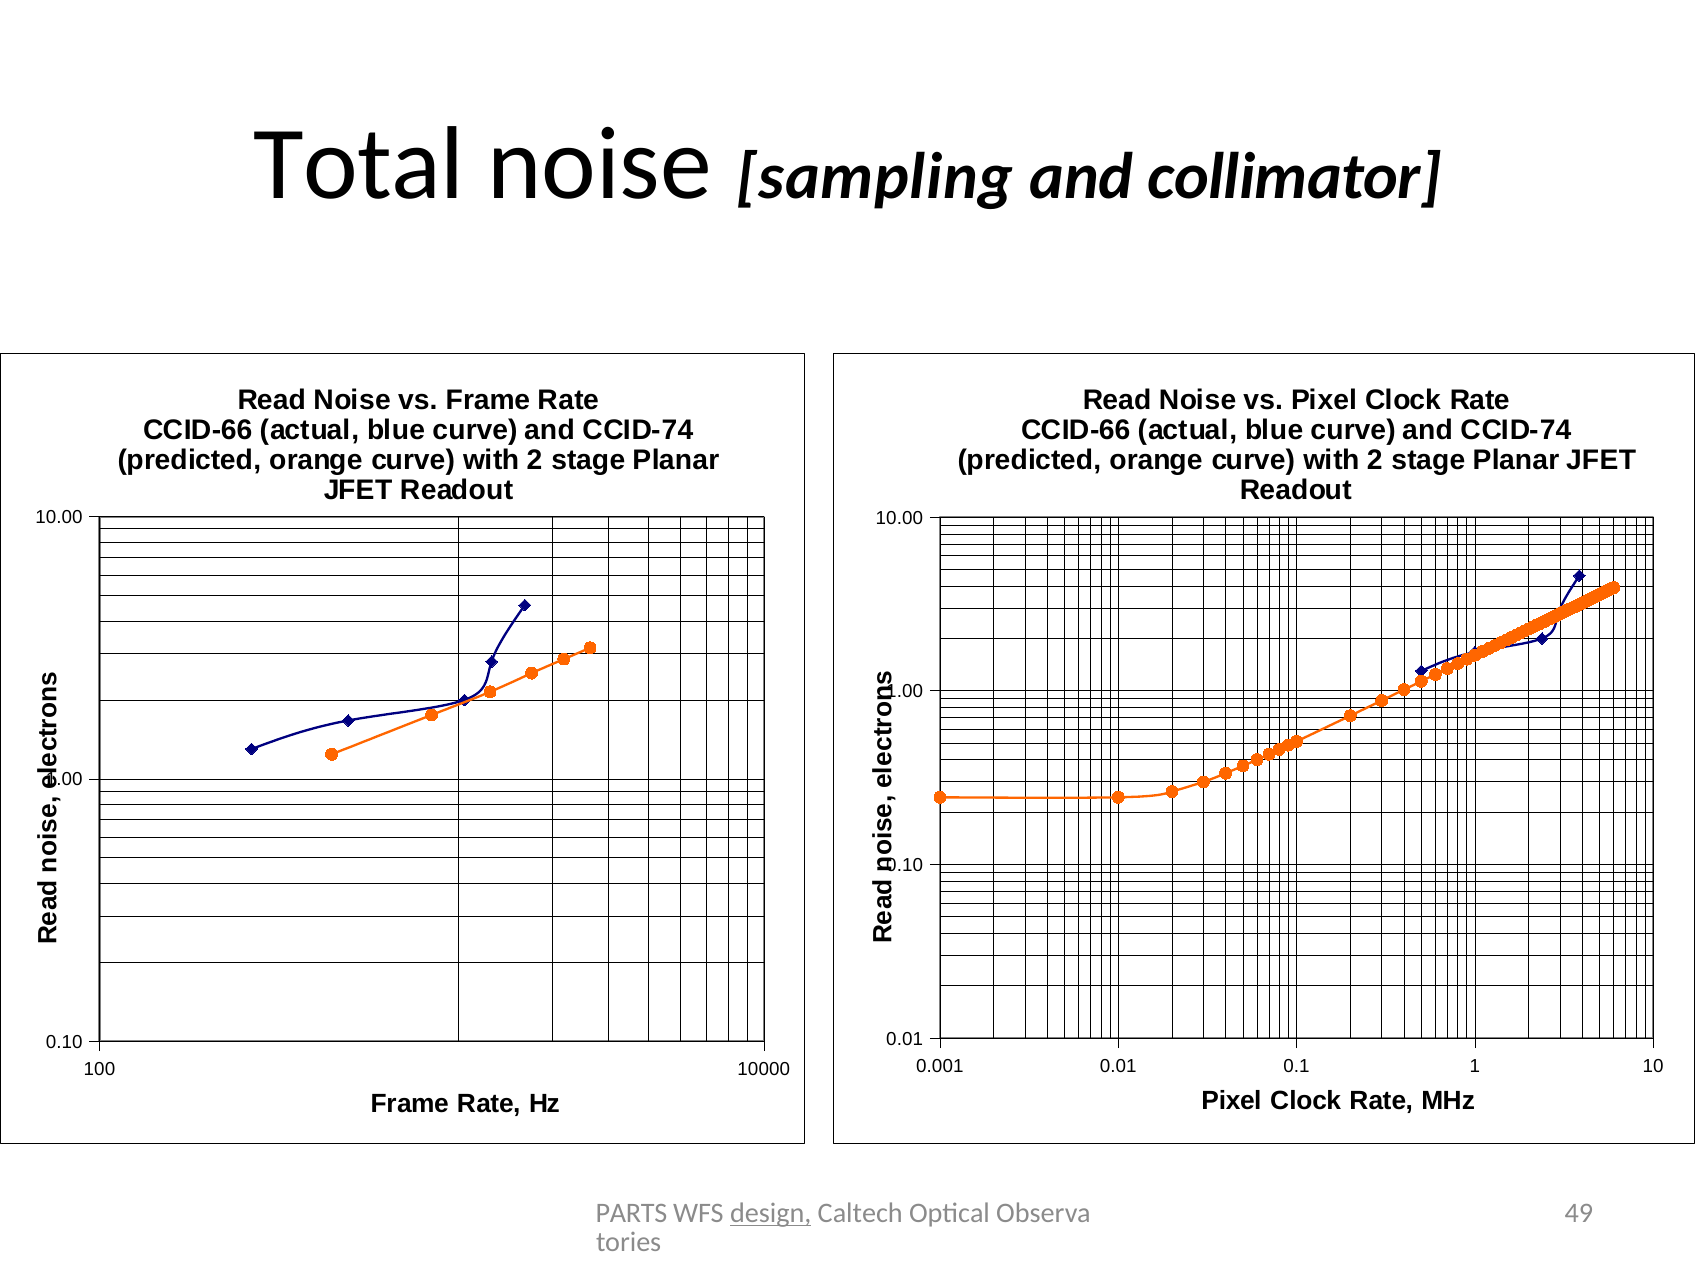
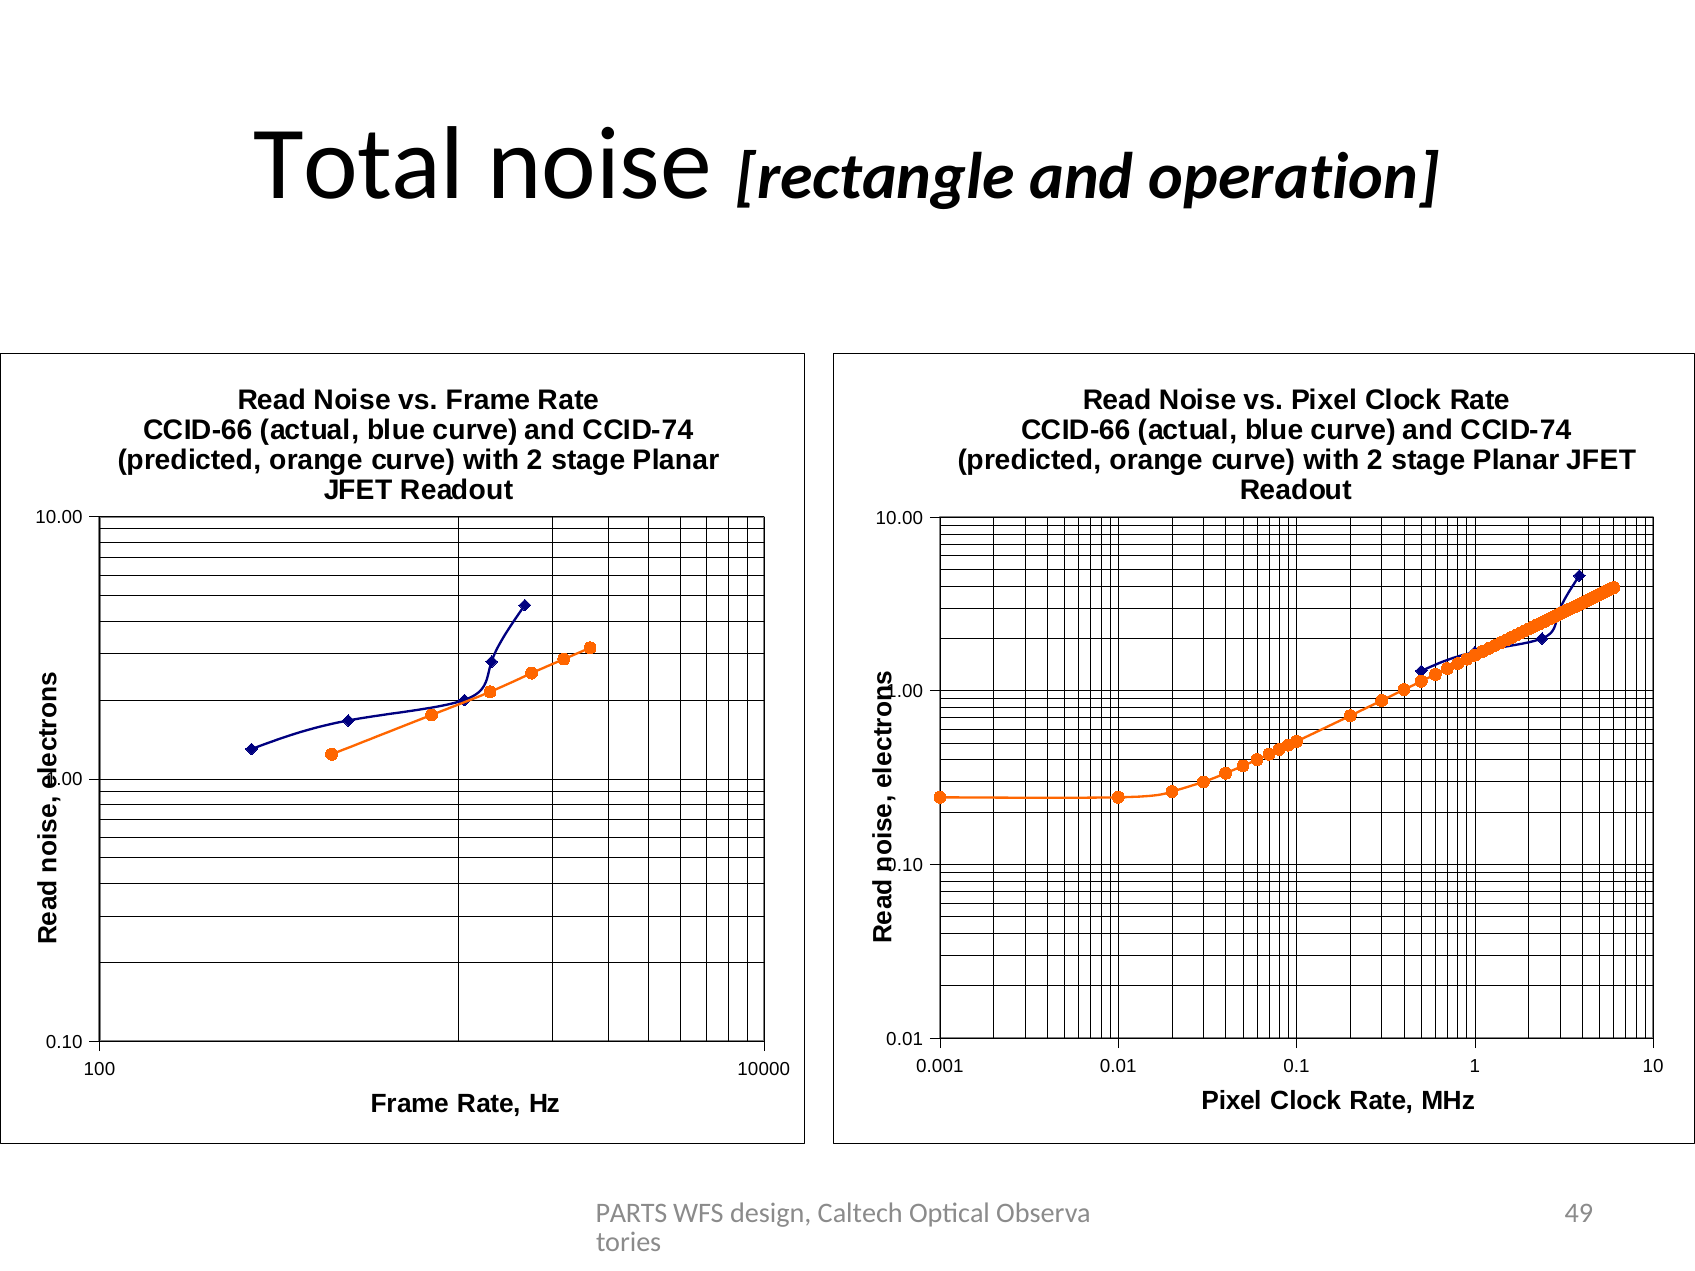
sampling: sampling -> rectangle
collimator: collimator -> operation
design underline: present -> none
